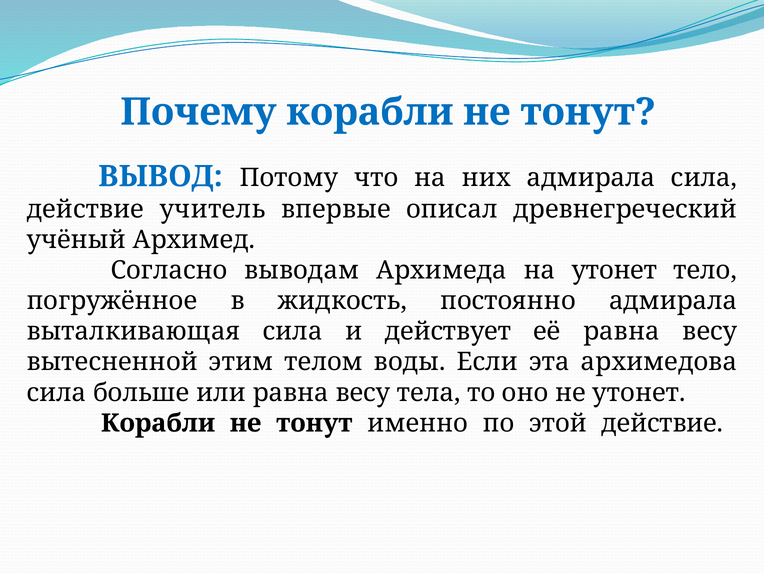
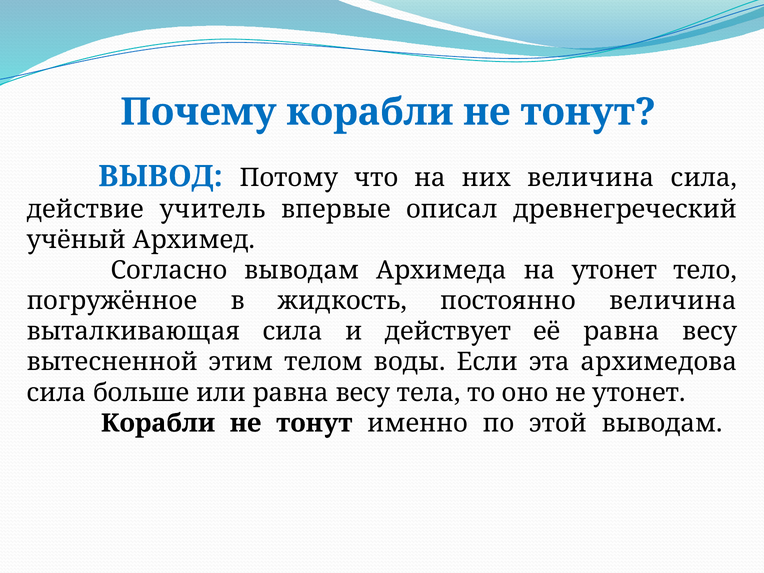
них адмирала: адмирала -> величина
постоянно адмирала: адмирала -> величина
этой действие: действие -> выводам
